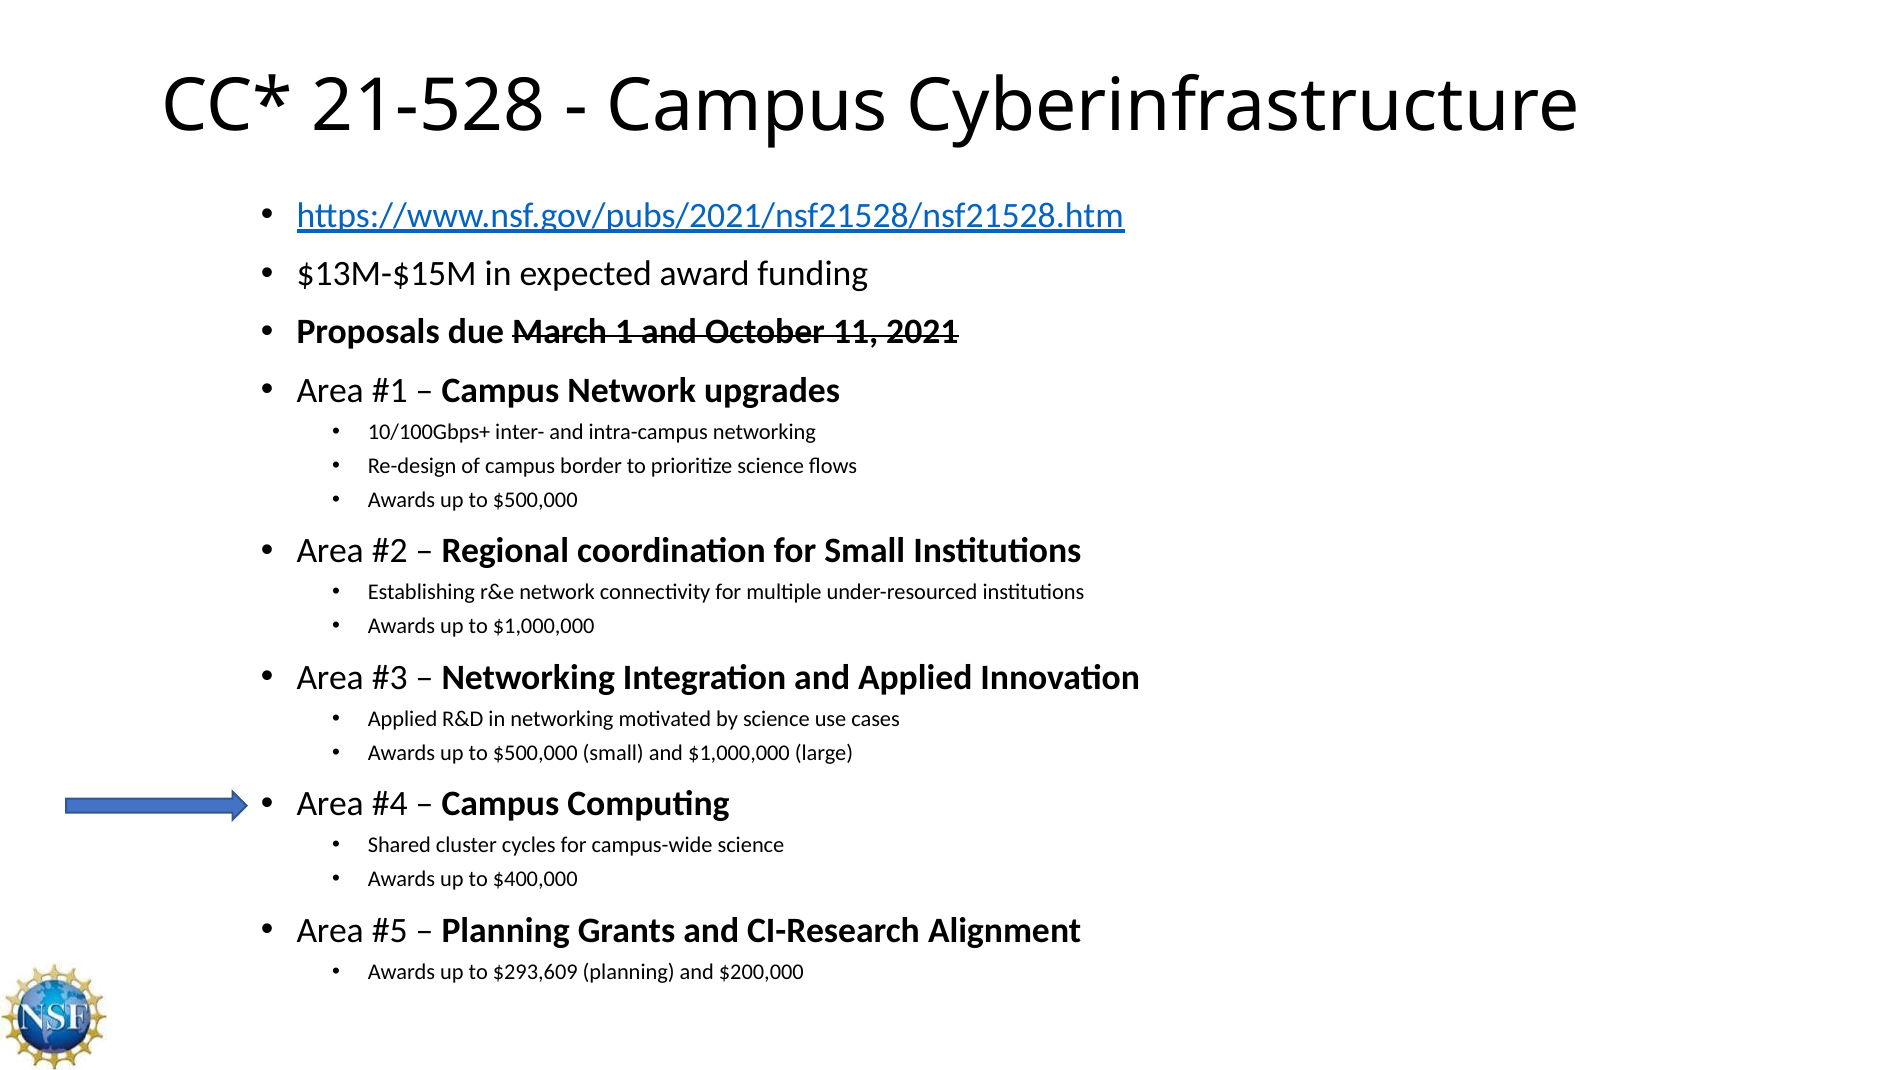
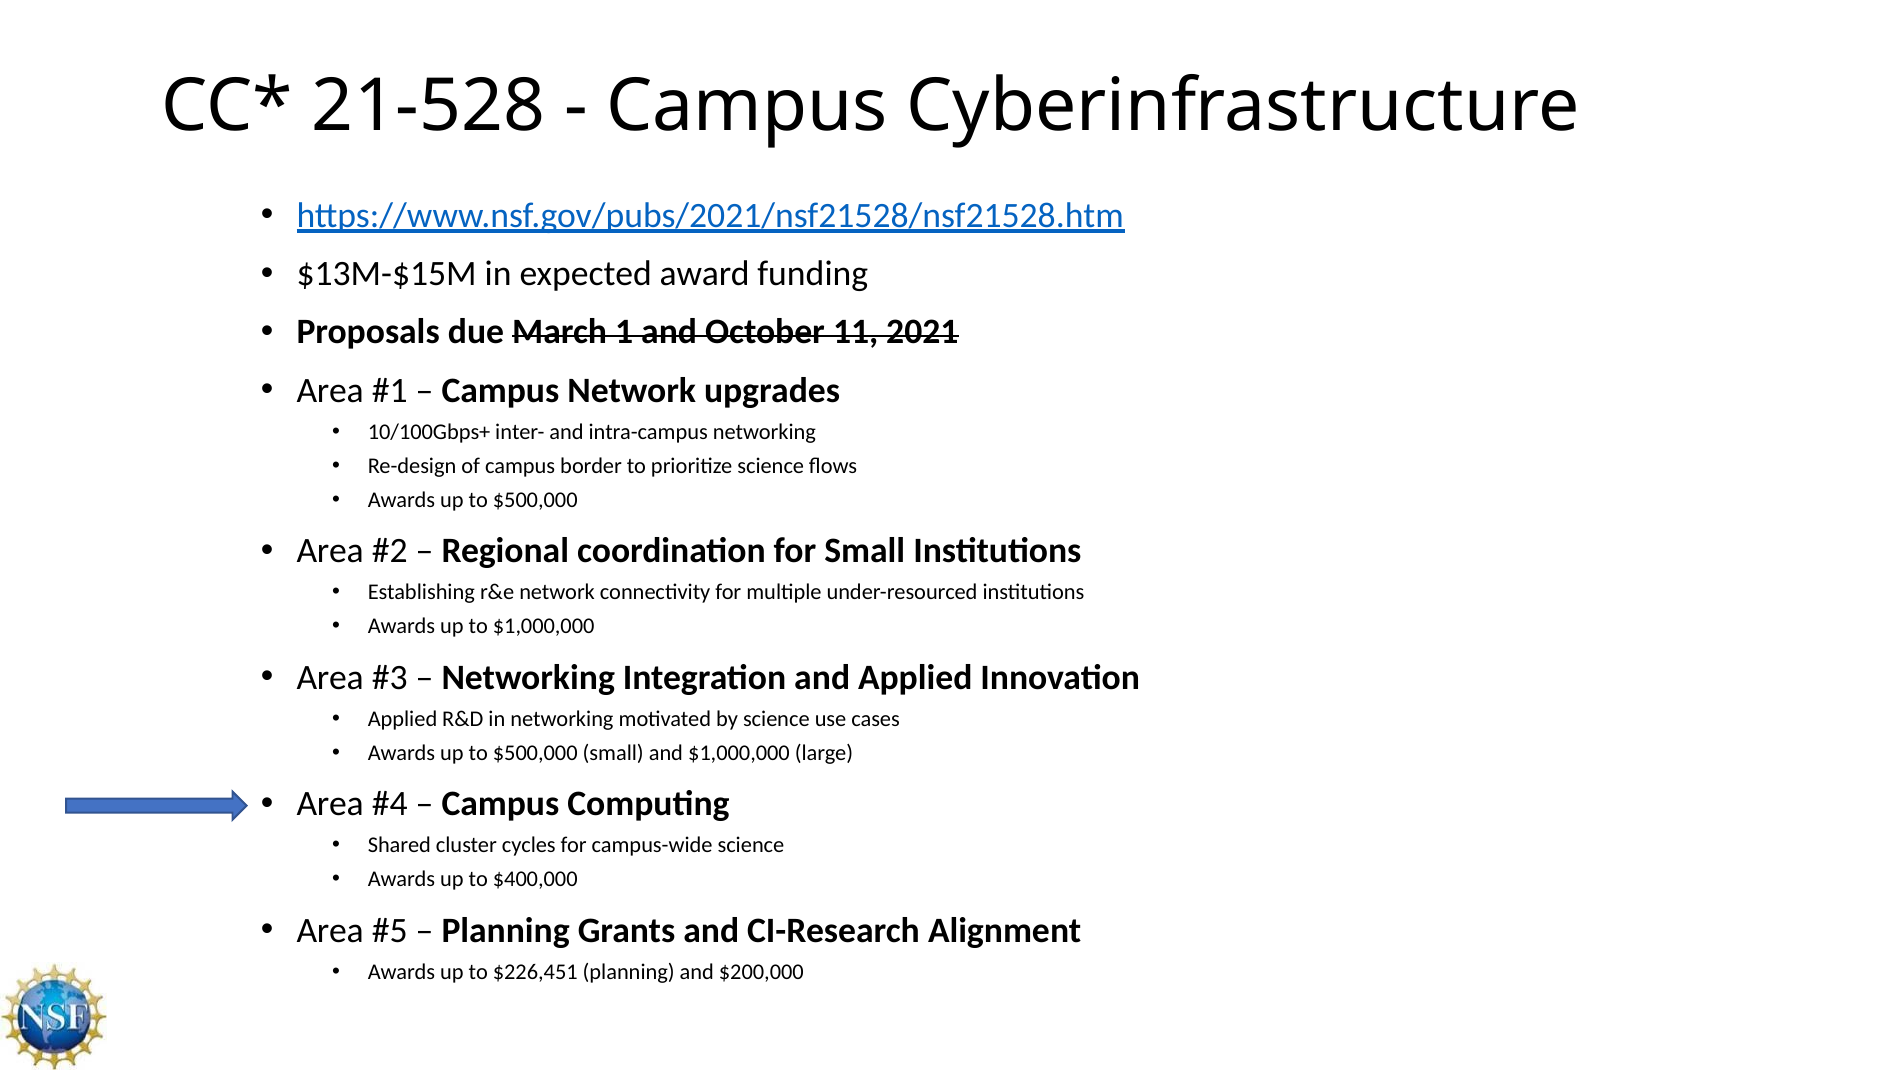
$293,609: $293,609 -> $226,451
